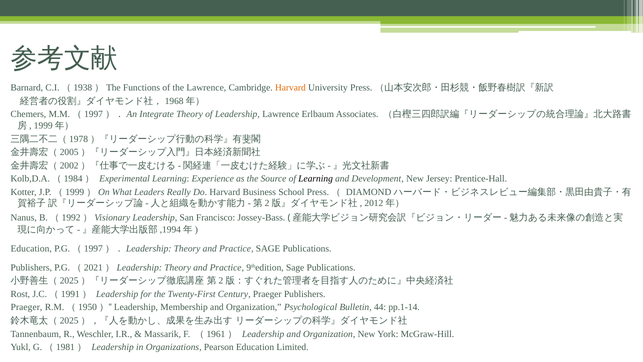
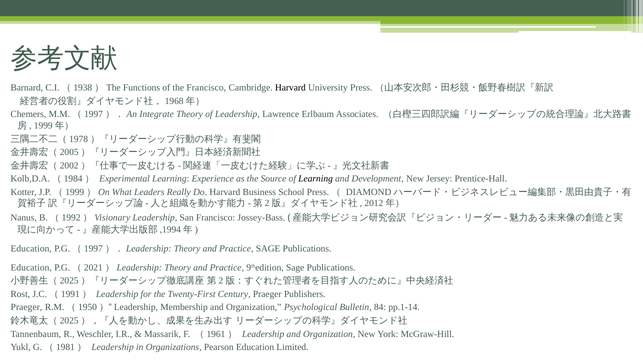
the Lawrence: Lawrence -> Francisco
Harvard at (290, 88) colour: orange -> black
Publishers at (31, 267): Publishers -> Education
44: 44 -> 84
